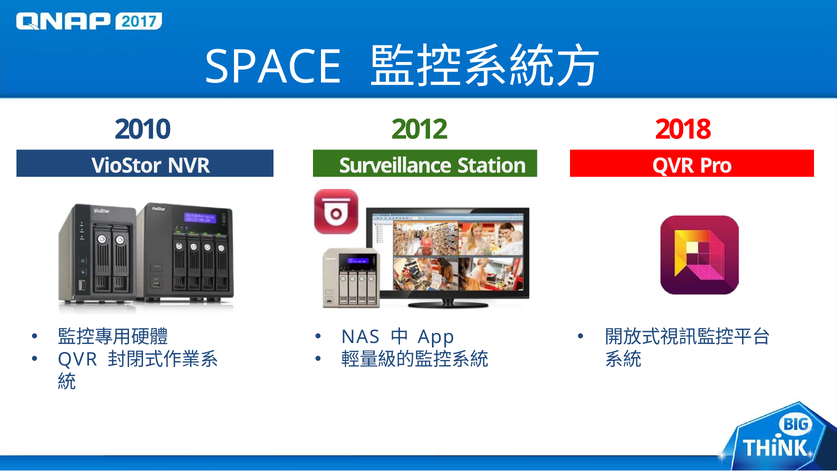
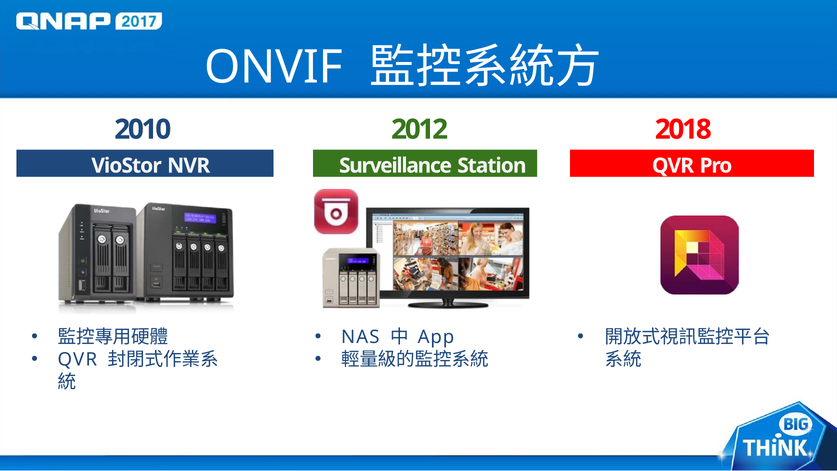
SPACE: SPACE -> ONVIF
